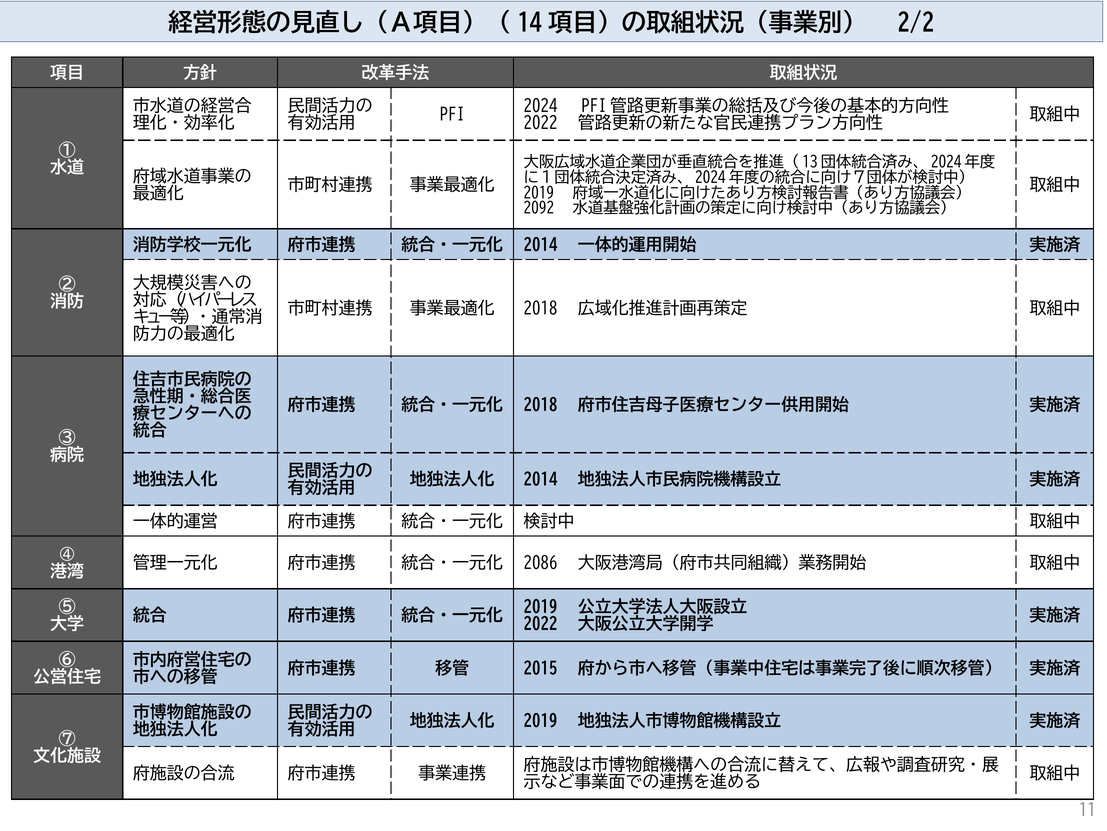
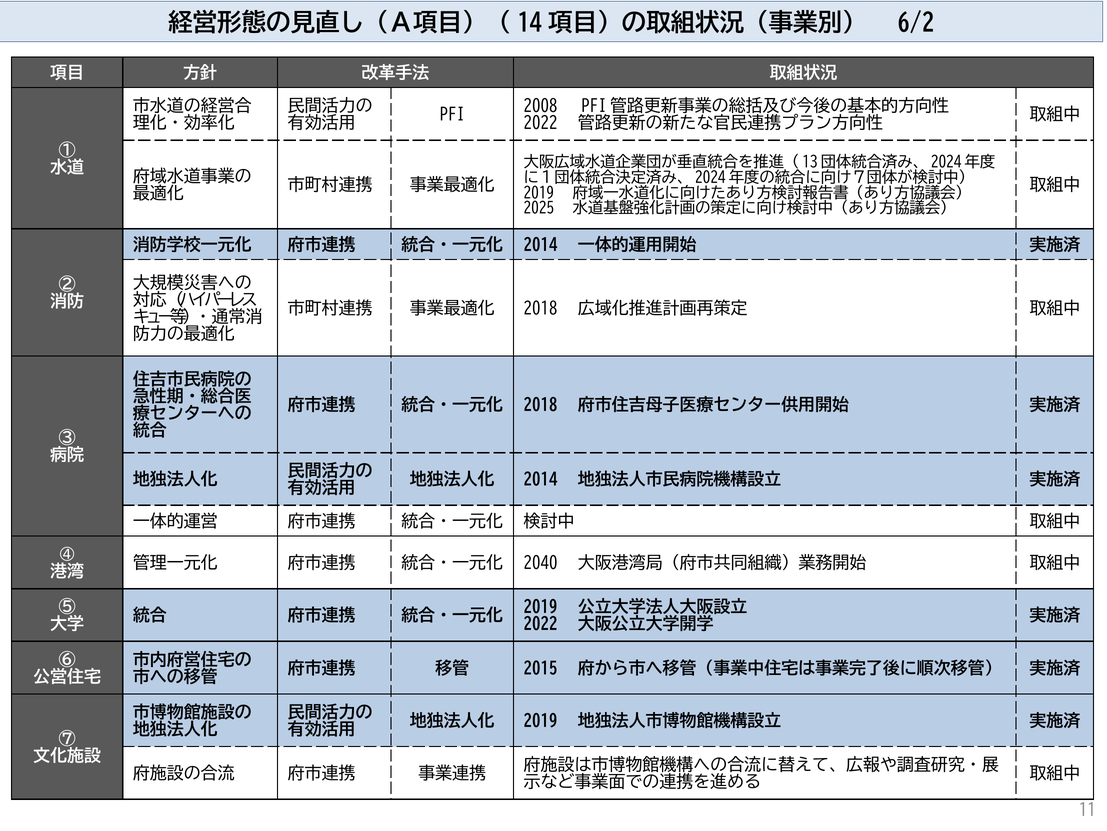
2/2: 2/2 -> 6/2
2024: 2024 -> 2008
2092: 2092 -> 2025
2086: 2086 -> 2040
